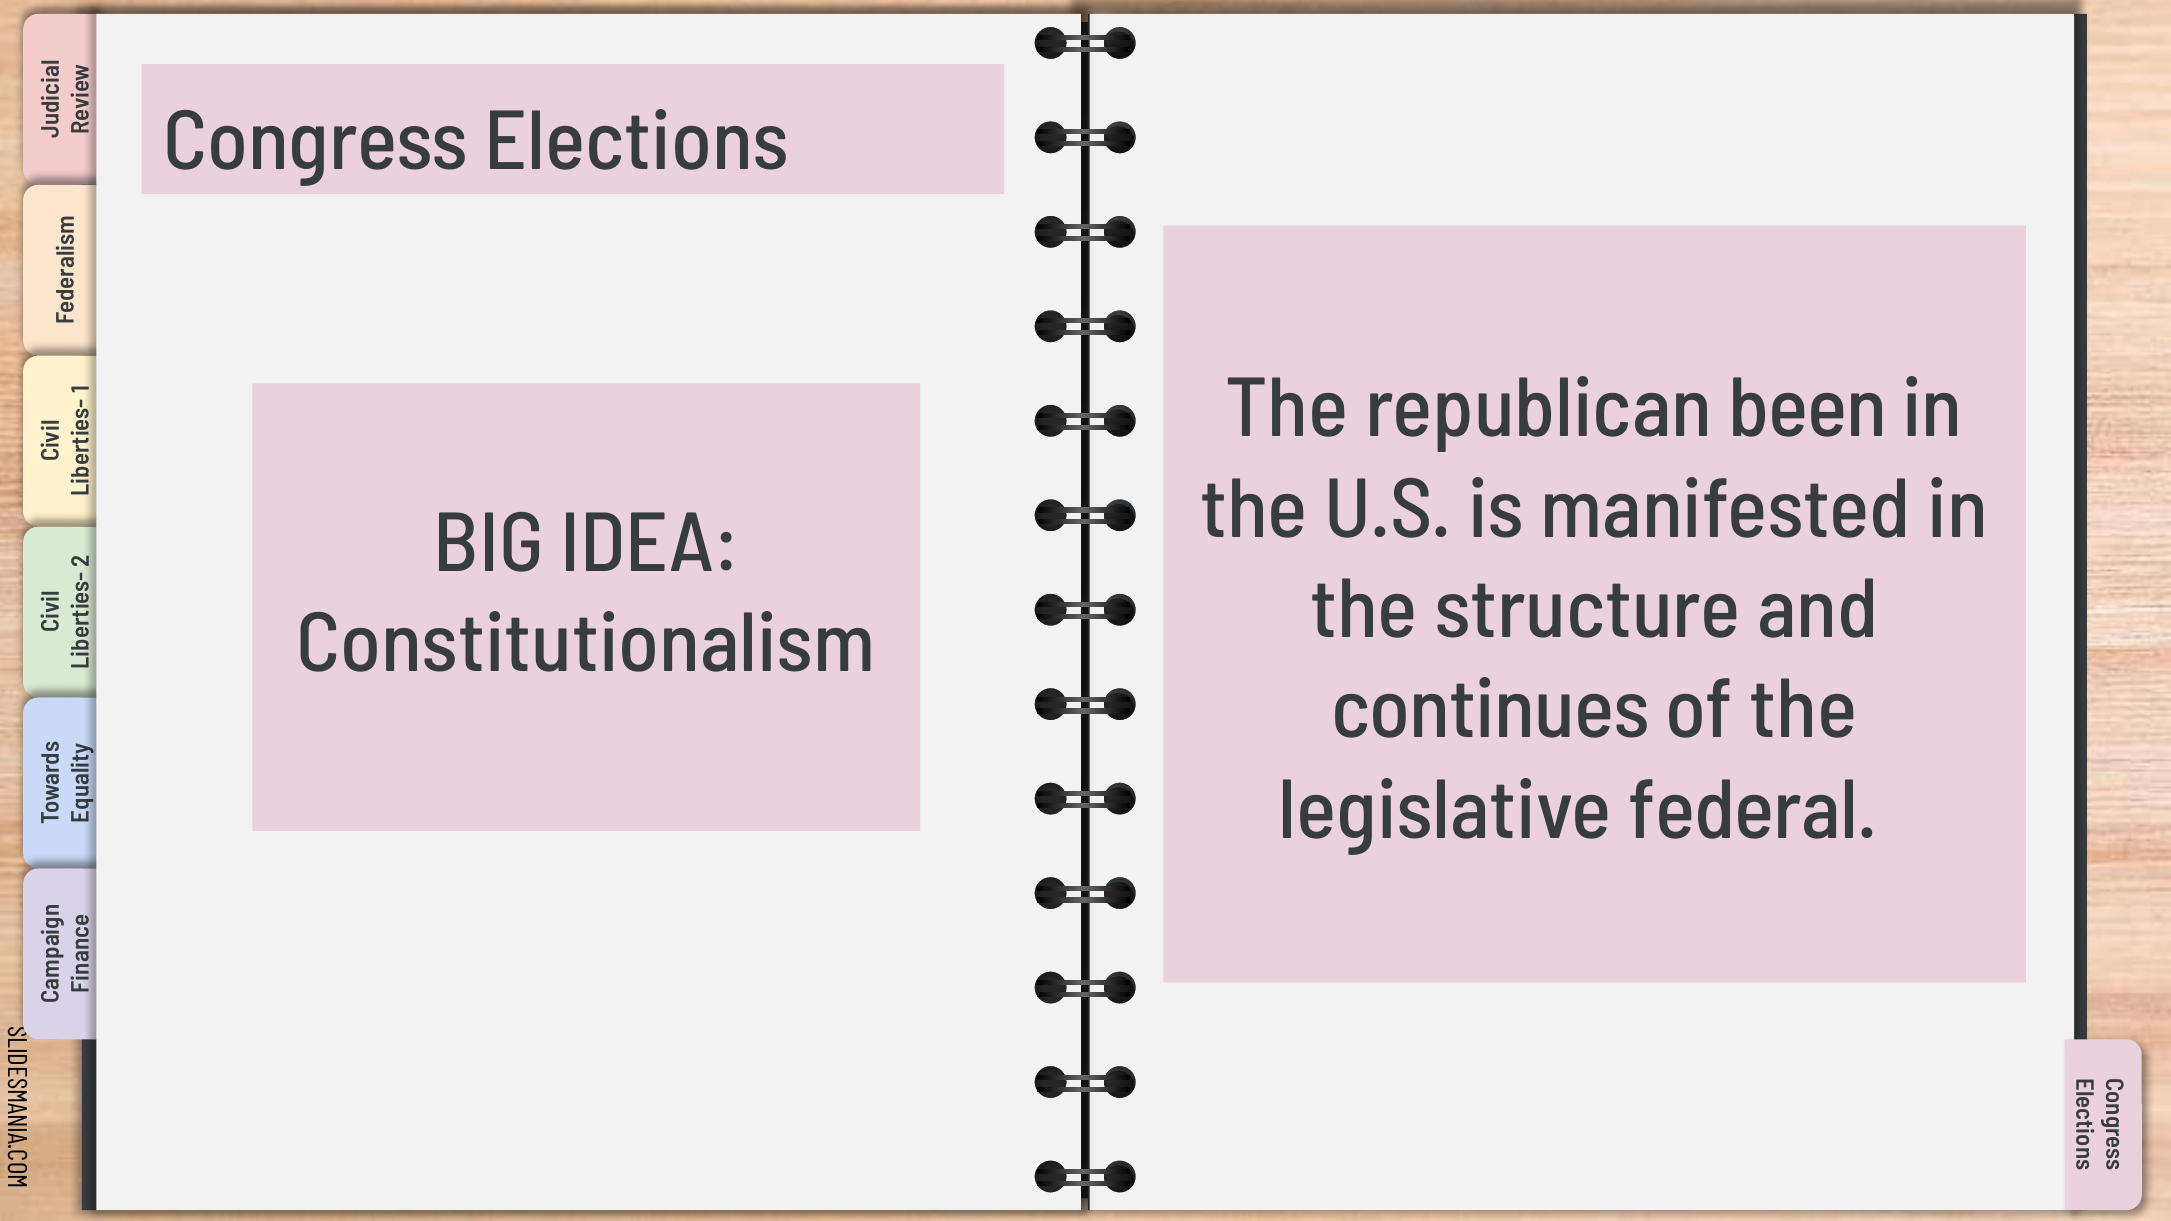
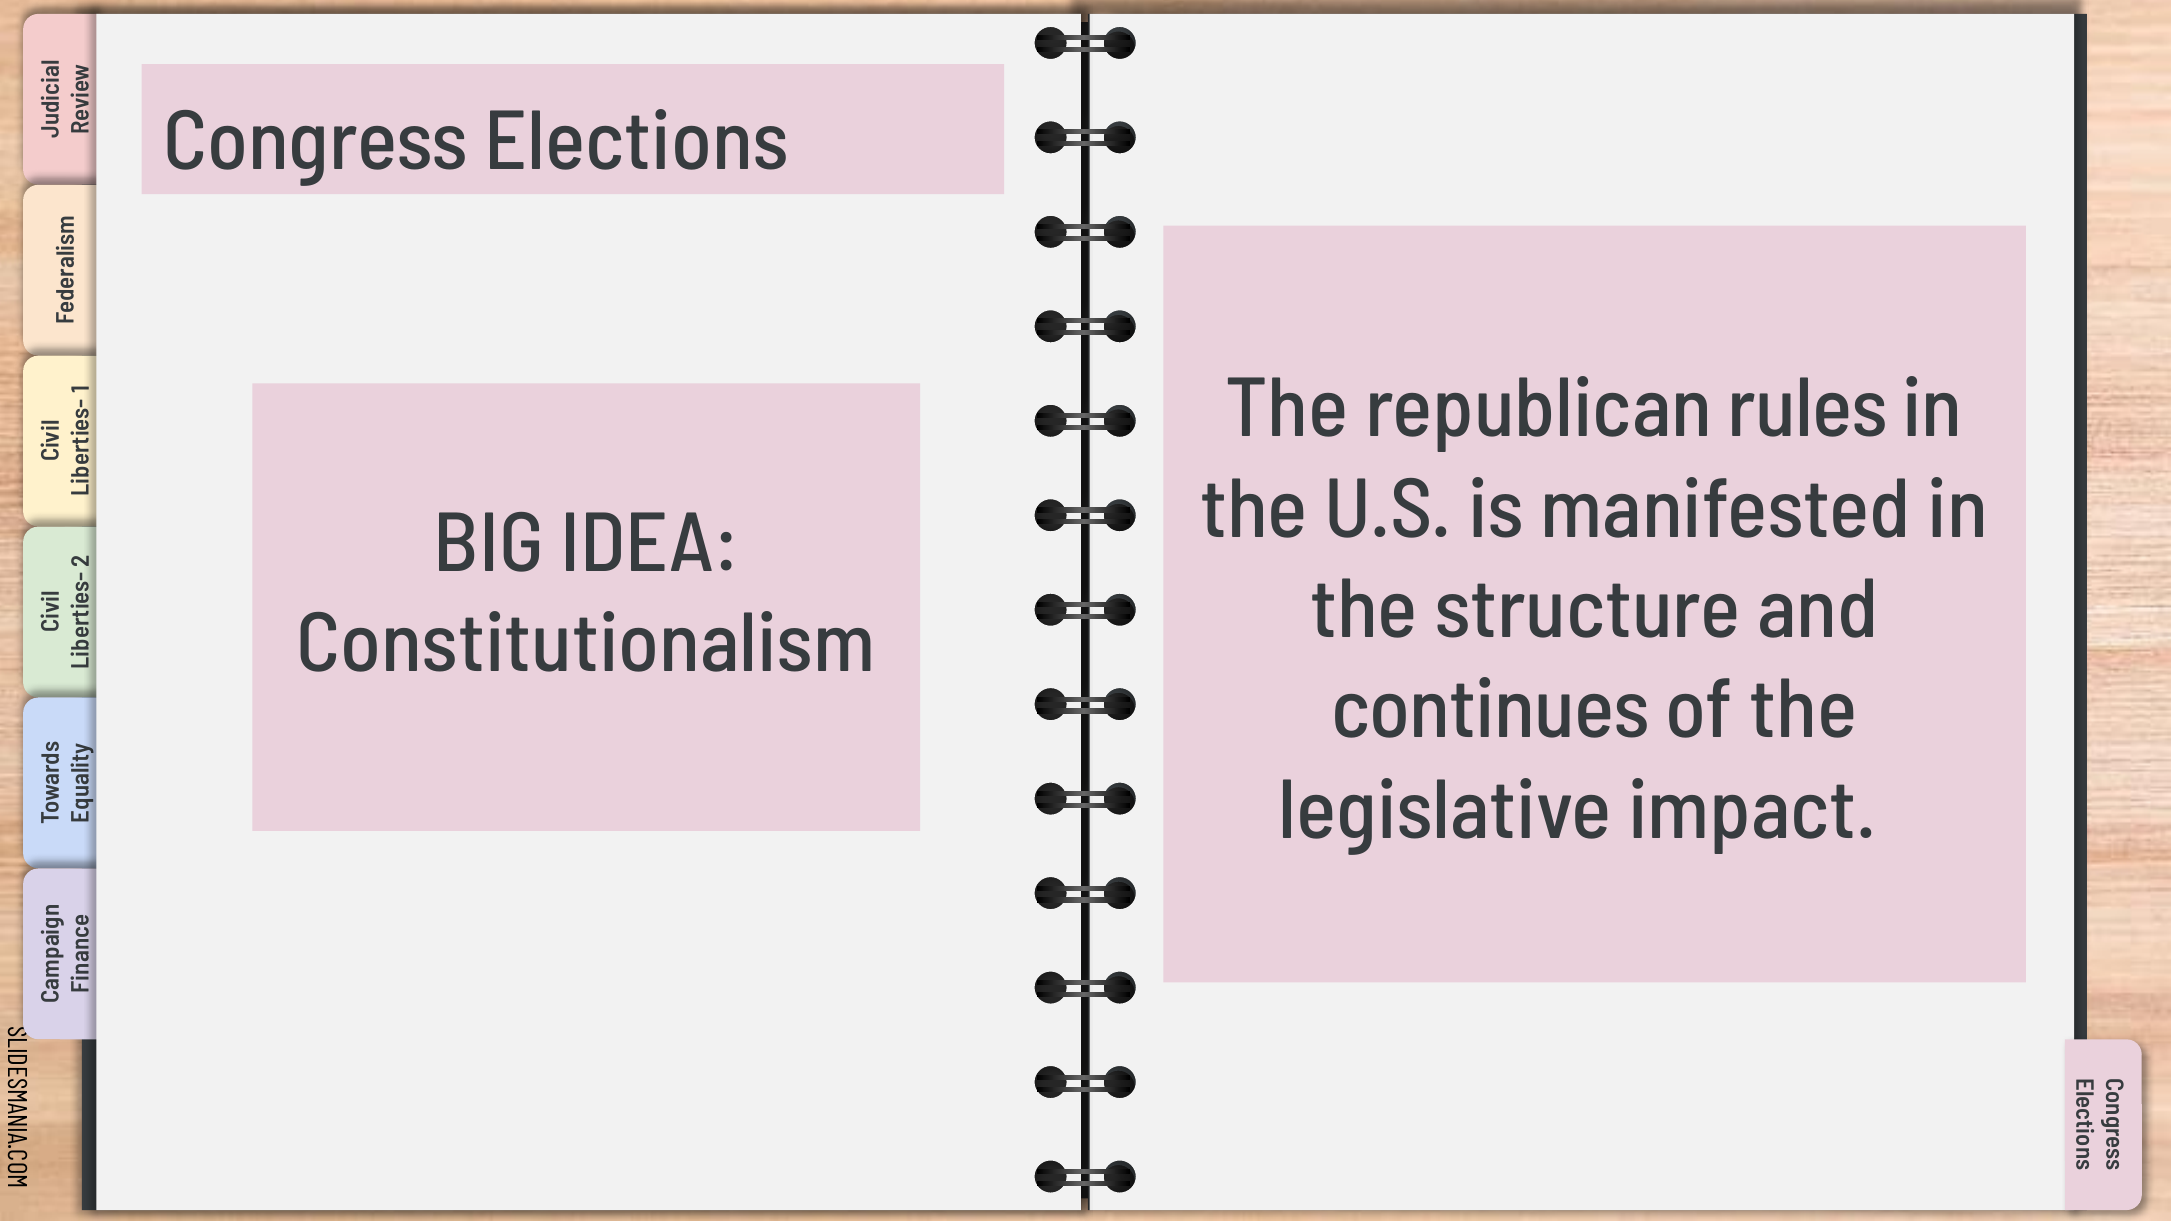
been: been -> rules
federal: federal -> impact
